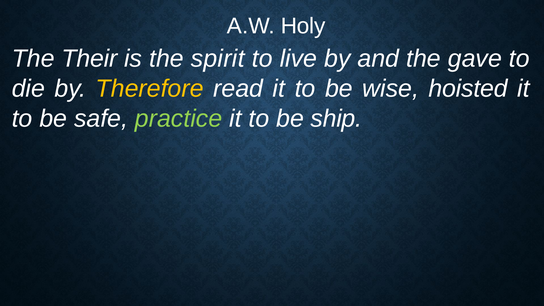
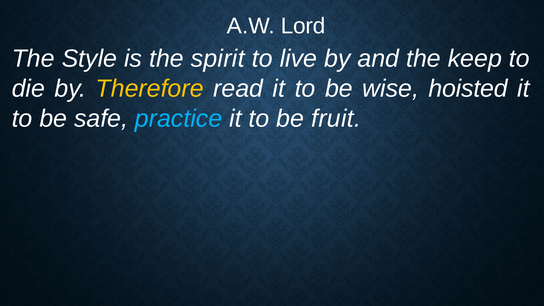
Holy: Holy -> Lord
Their: Their -> Style
gave: gave -> keep
practice colour: light green -> light blue
ship: ship -> fruit
